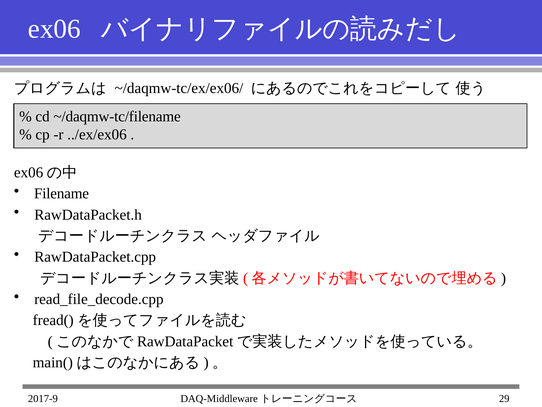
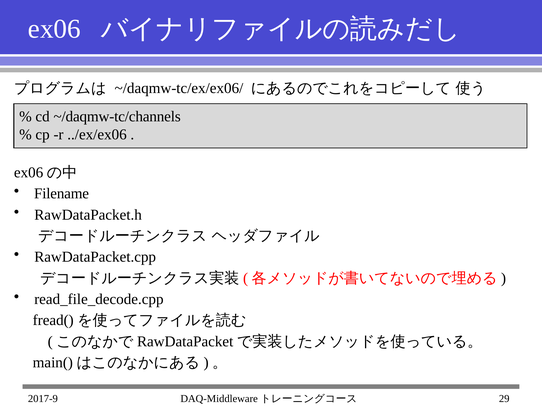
~/daqmw-tc/filename: ~/daqmw-tc/filename -> ~/daqmw-tc/channels
